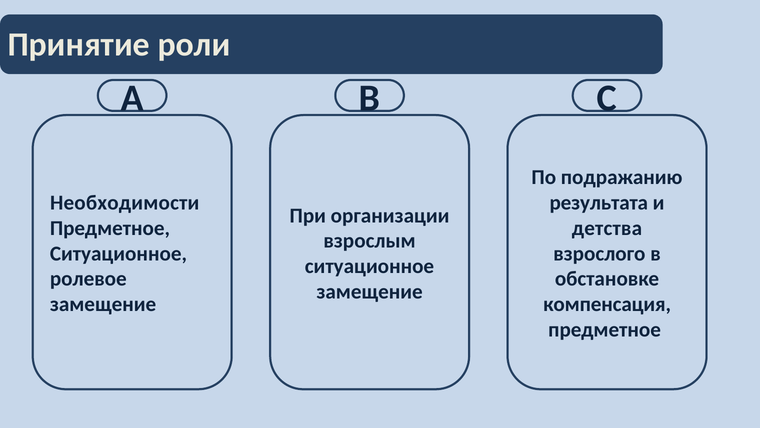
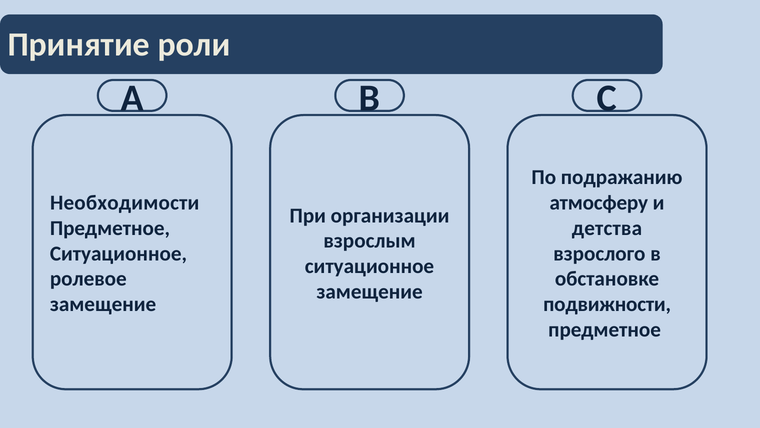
результата: результата -> атмосферу
компенсация: компенсация -> подвижности
